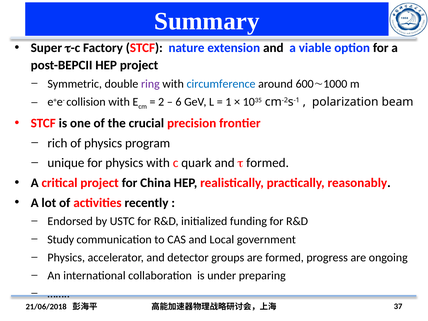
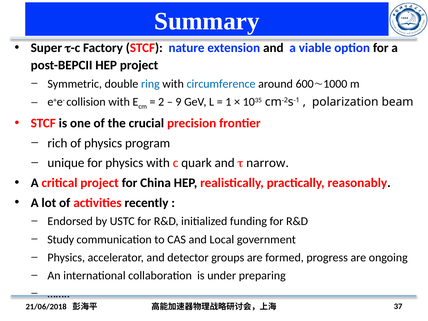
ring colour: purple -> blue
6: 6 -> 9
formed at (268, 163): formed -> narrow
